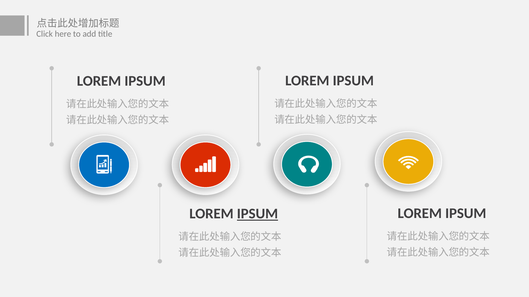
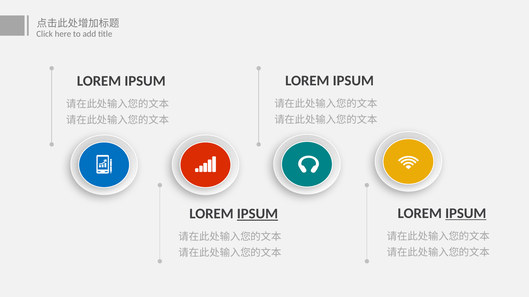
IPSUM at (466, 214) underline: none -> present
